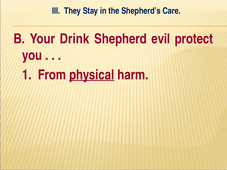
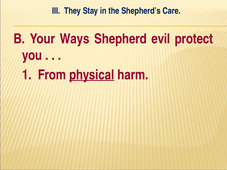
Drink: Drink -> Ways
